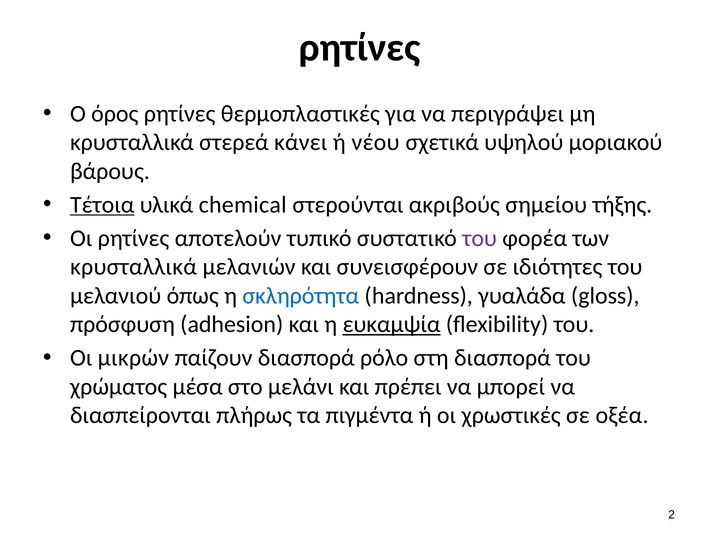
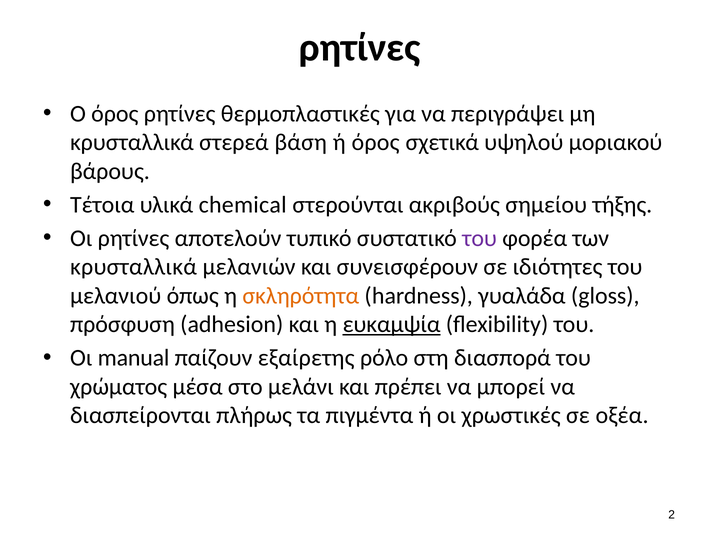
κάνει: κάνει -> βάση
ή νέου: νέου -> όρος
Τέτοια underline: present -> none
σκληρότητα colour: blue -> orange
μικρών: μικρών -> manual
παίζουν διασπορά: διασπορά -> εξαίρετης
